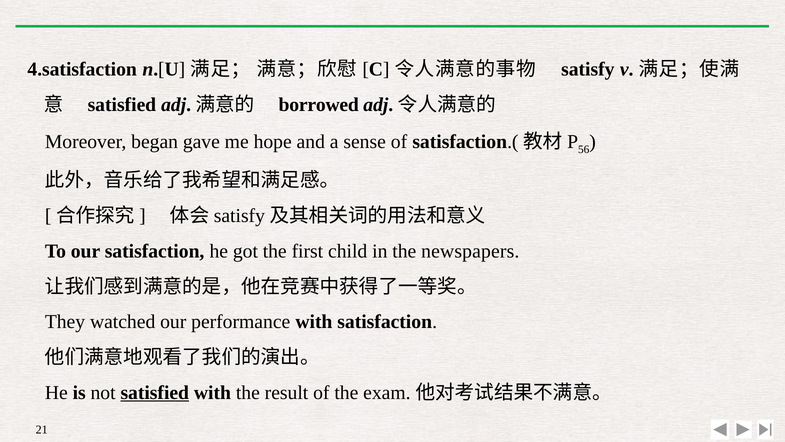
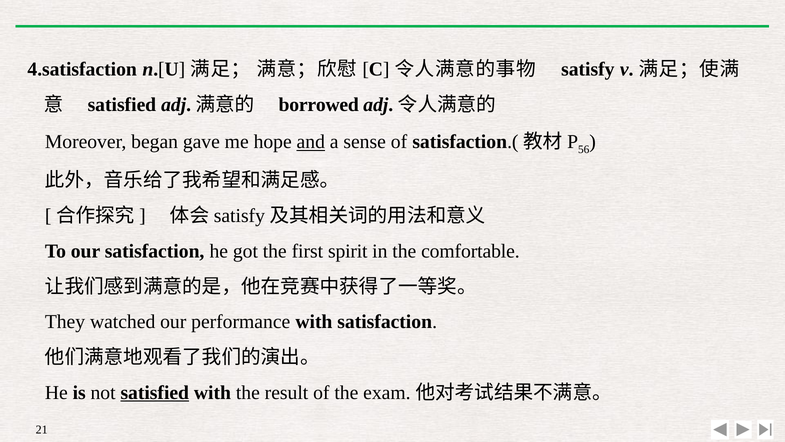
and underline: none -> present
child: child -> spirit
newspapers: newspapers -> comfortable
